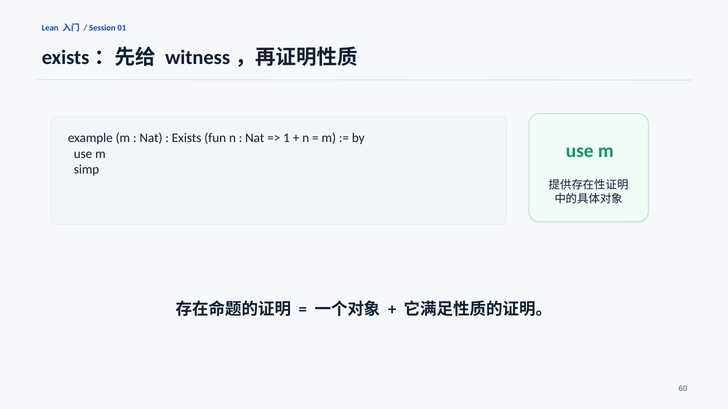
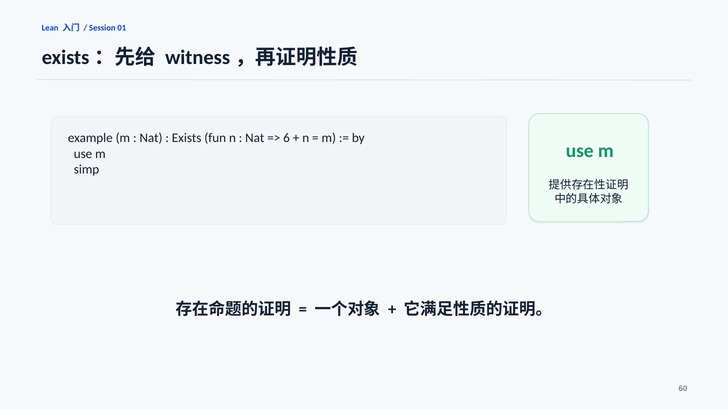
1: 1 -> 6
